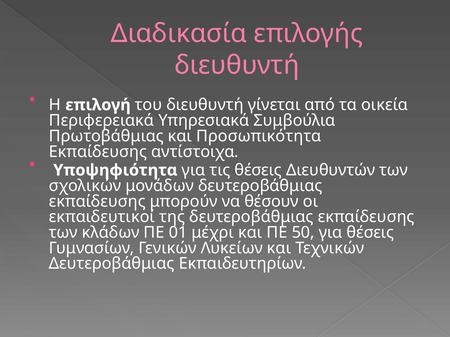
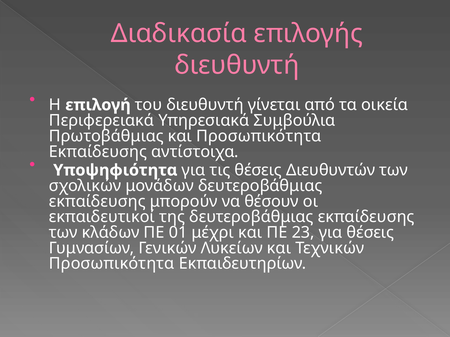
50: 50 -> 23
Δευτεροβάθμιας at (112, 264): Δευτεροβάθμιας -> Προσωπικότητα
